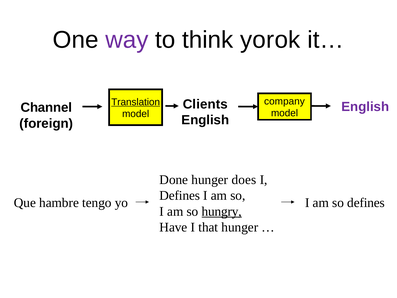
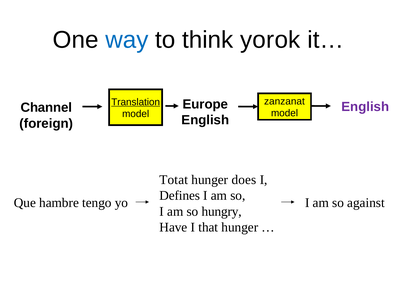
way colour: purple -> blue
company: company -> zanzanat
Clients: Clients -> Europe
Done: Done -> Totat
so defines: defines -> against
hungry underline: present -> none
